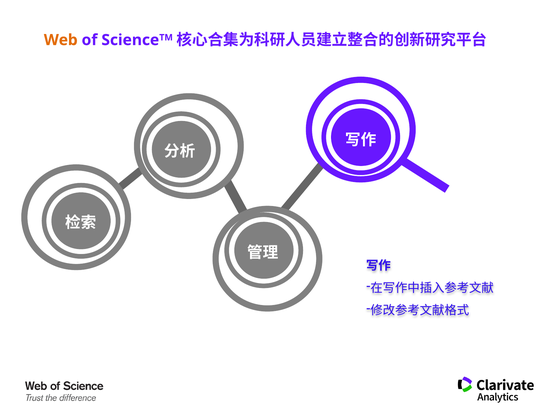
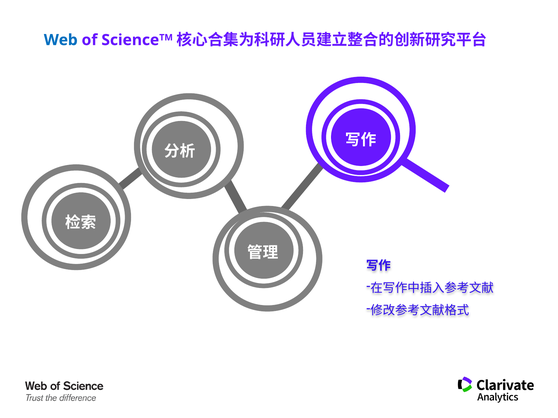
Web colour: orange -> blue
